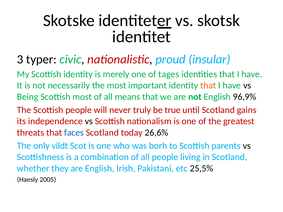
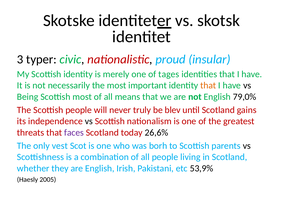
96,9%: 96,9% -> 79,0%
true: true -> blev
faces colour: blue -> purple
vildt: vildt -> vest
25,5%: 25,5% -> 53,9%
